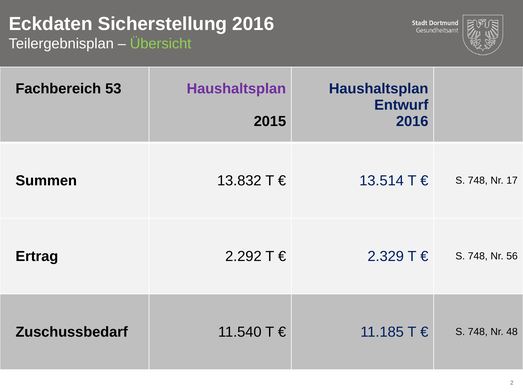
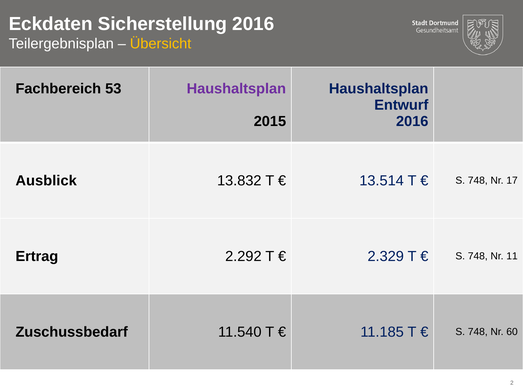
Übersicht colour: light green -> yellow
Summen: Summen -> Ausblick
56: 56 -> 11
48: 48 -> 60
